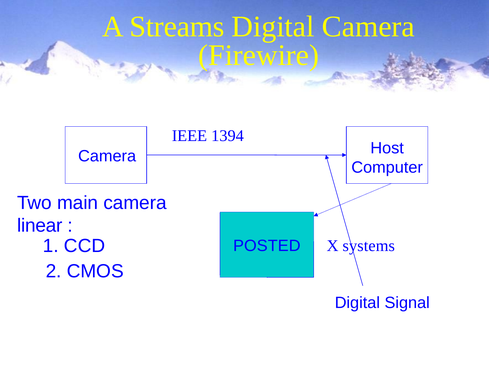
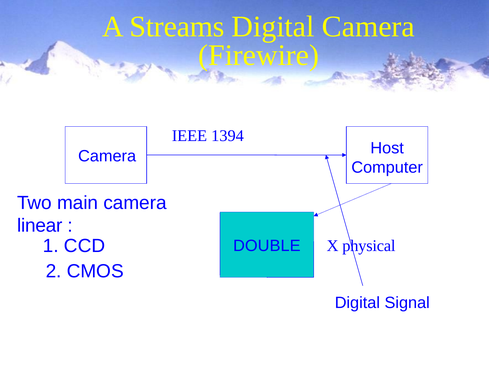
POSTED: POSTED -> DOUBLE
systems: systems -> physical
